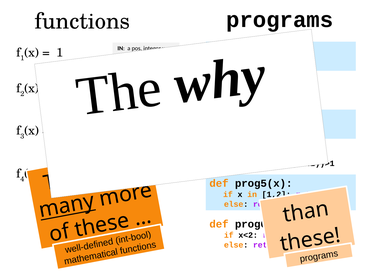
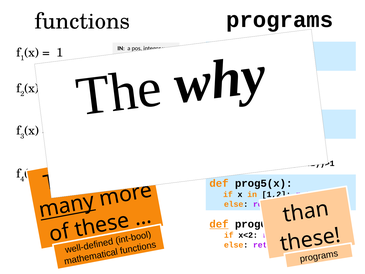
def at (219, 224) underline: none -> present
